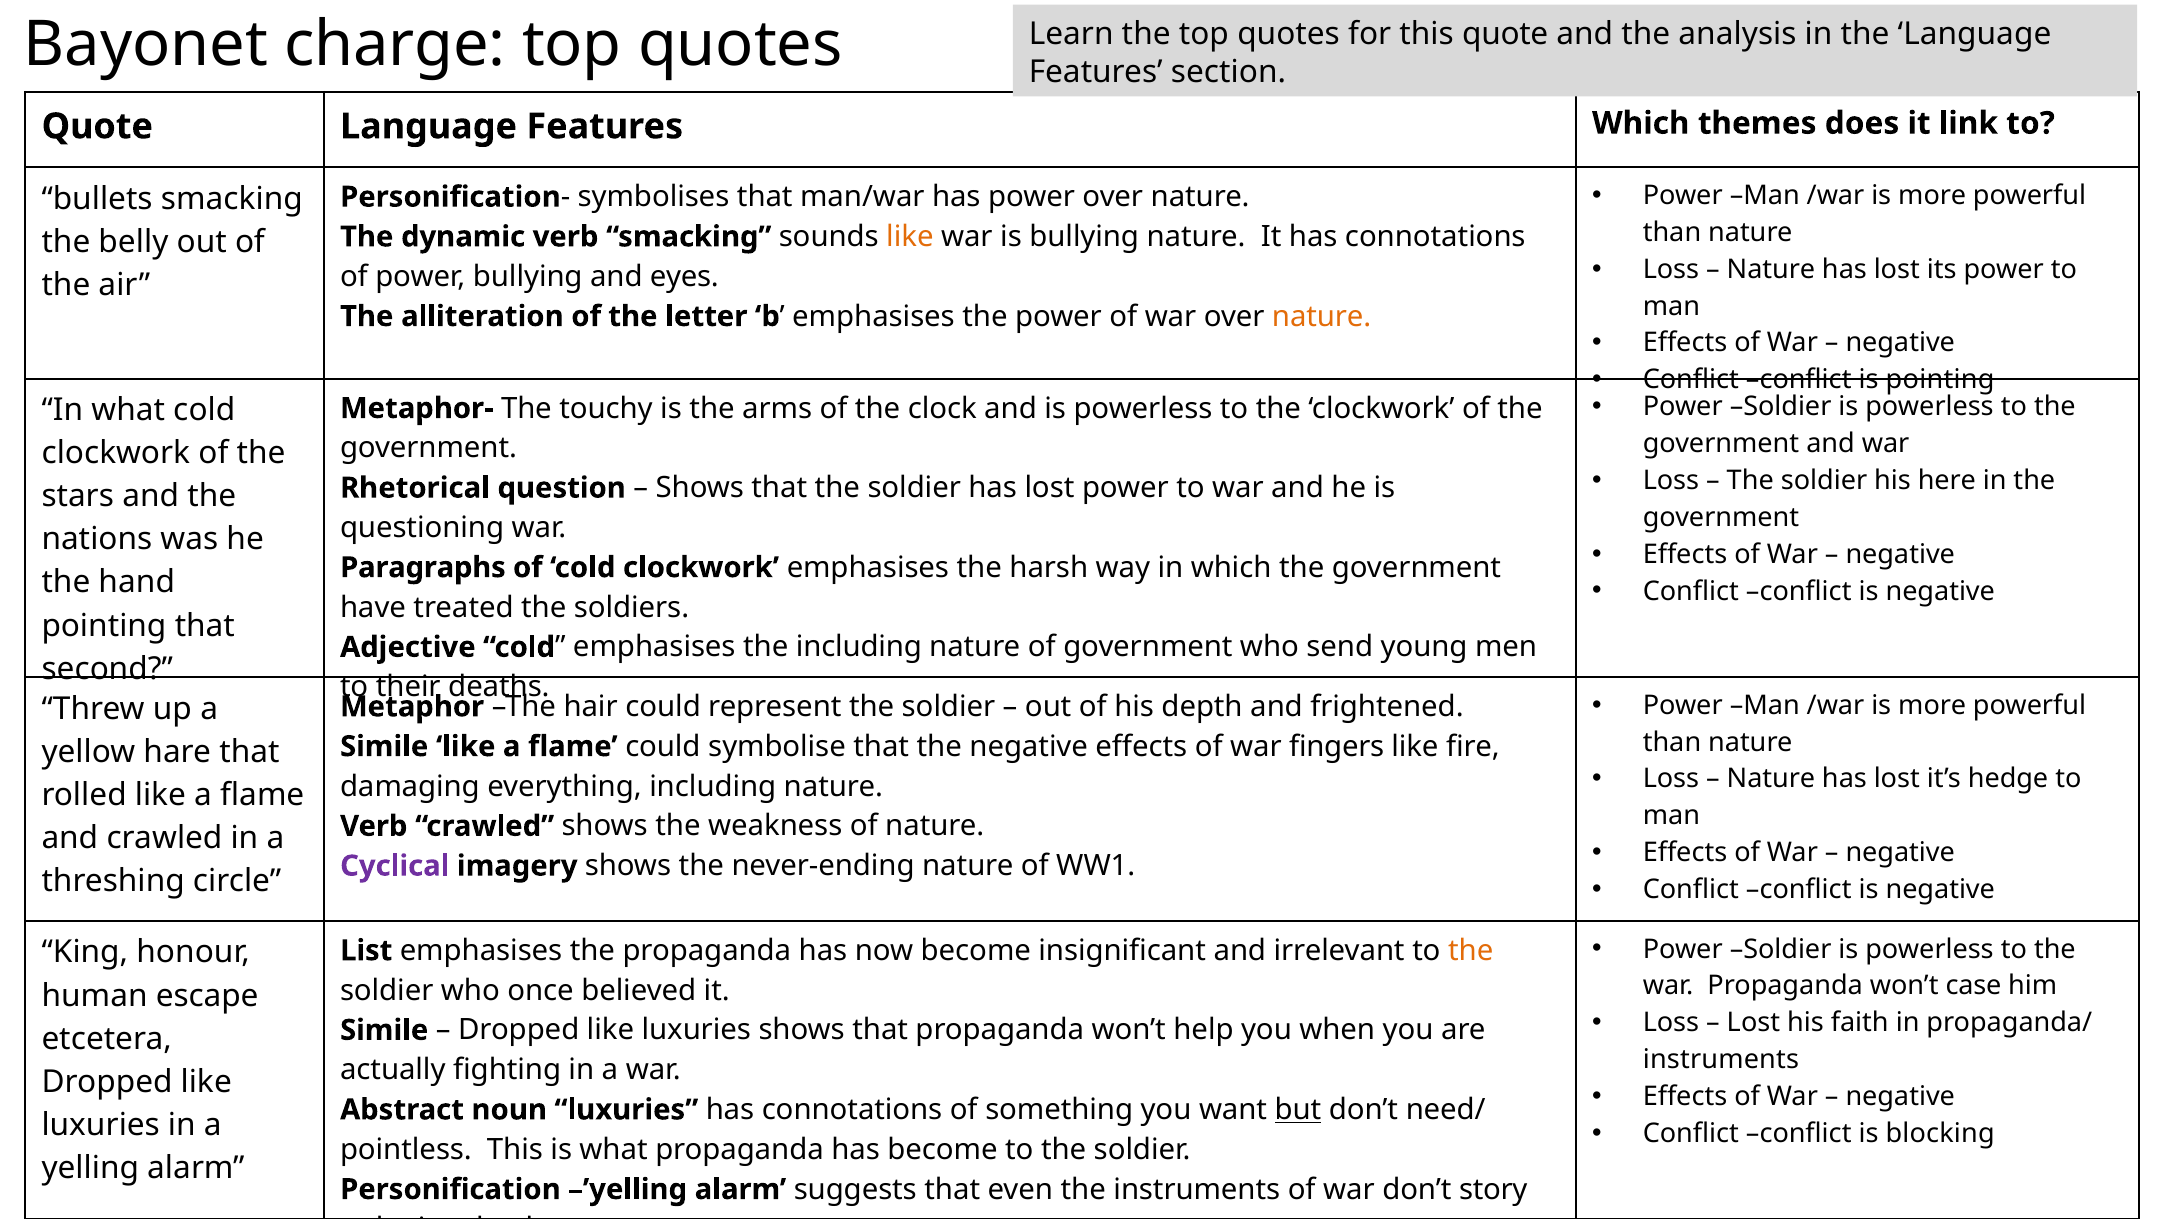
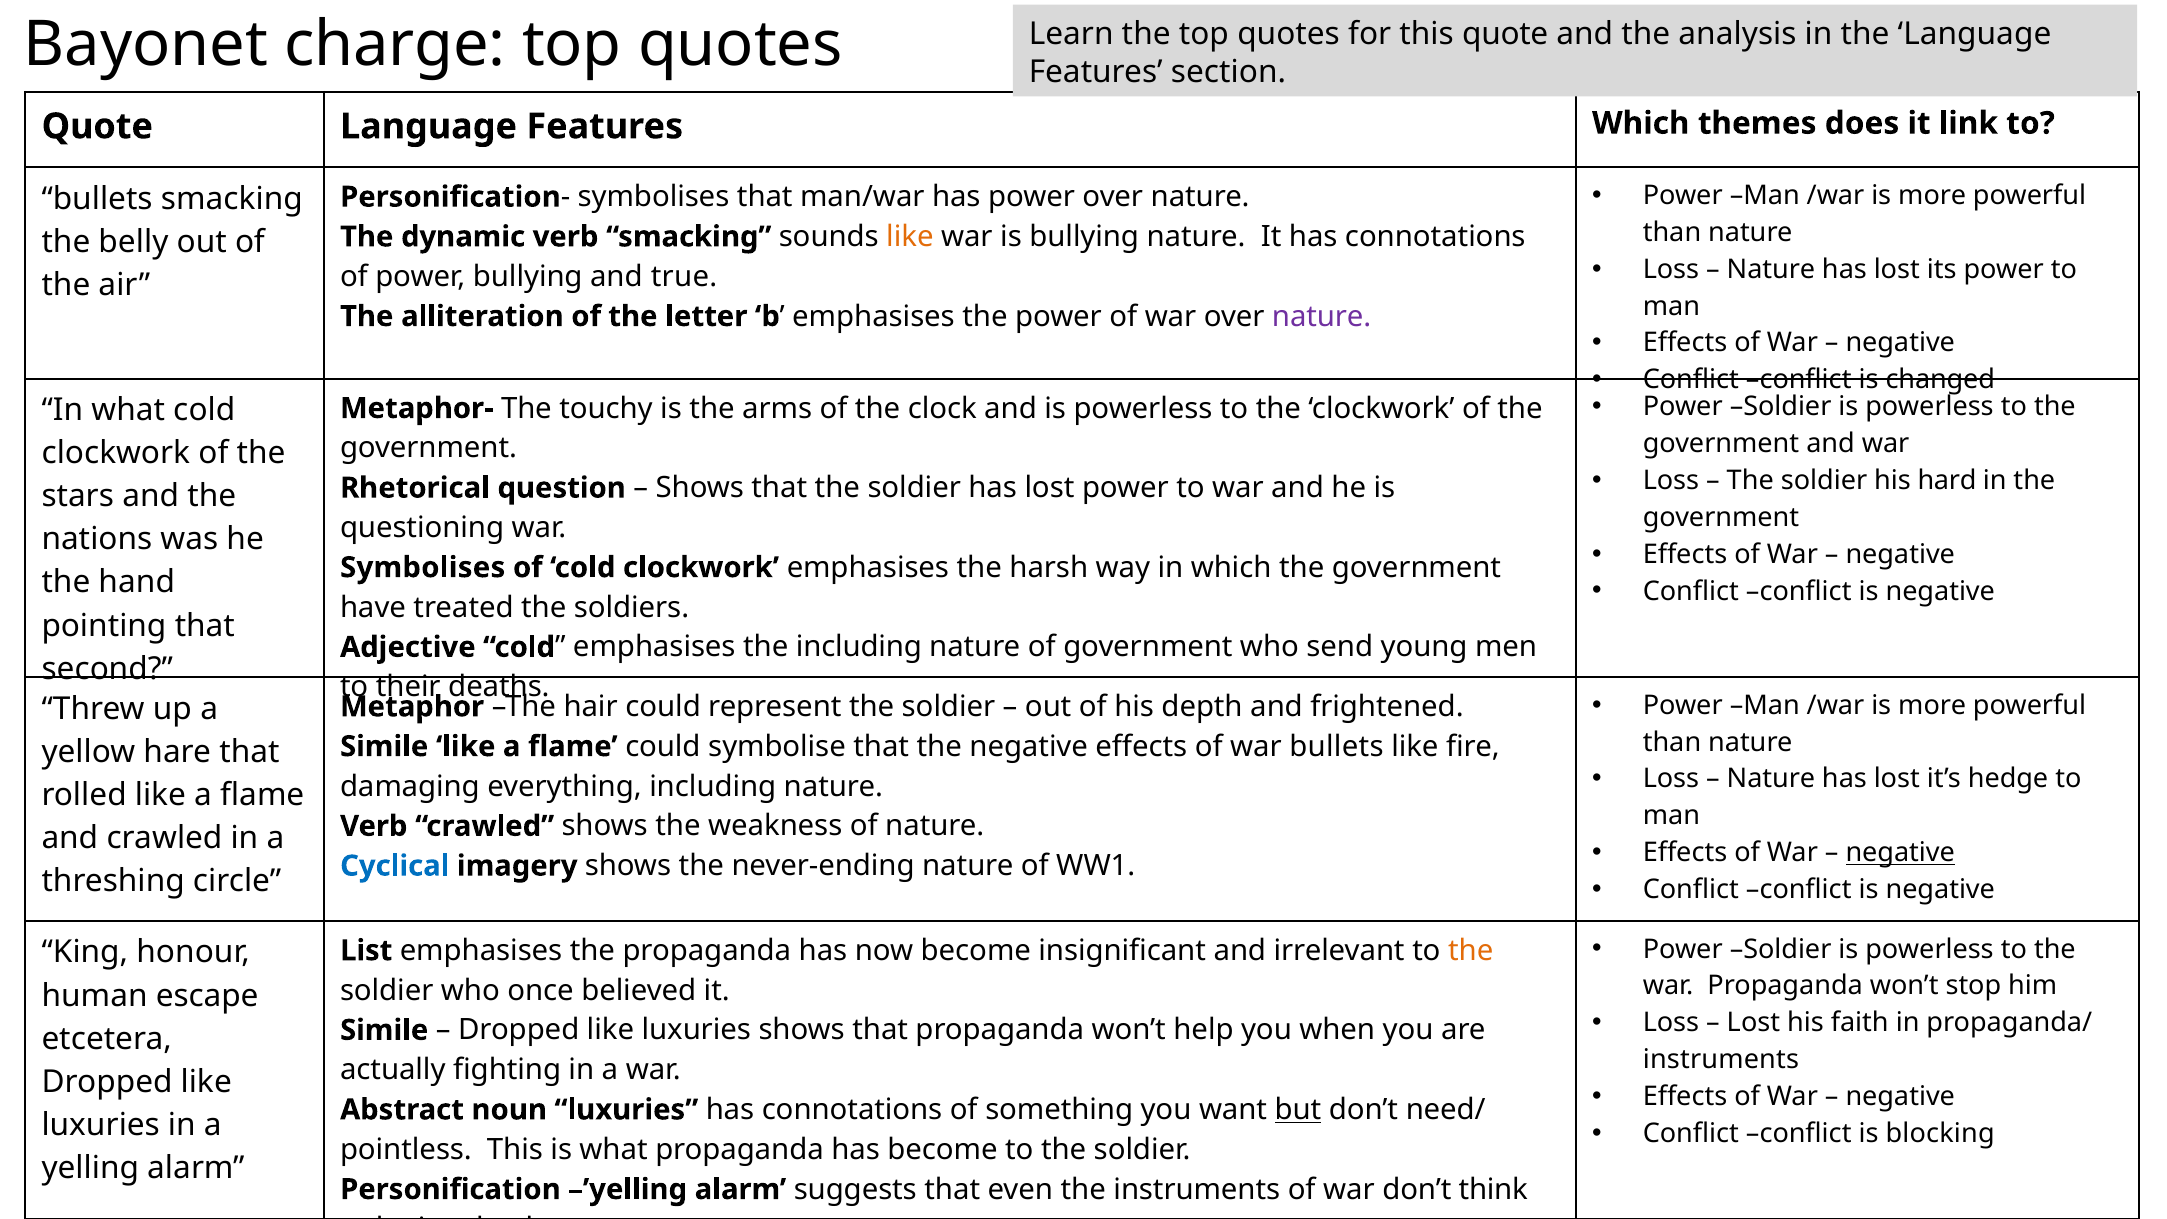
eyes: eyes -> true
nature at (1322, 316) colour: orange -> purple
is pointing: pointing -> changed
here: here -> hard
Paragraphs at (423, 568): Paragraphs -> Symbolises
war fingers: fingers -> bullets
negative at (1900, 853) underline: none -> present
Cyclical colour: purple -> blue
case: case -> stop
story: story -> think
